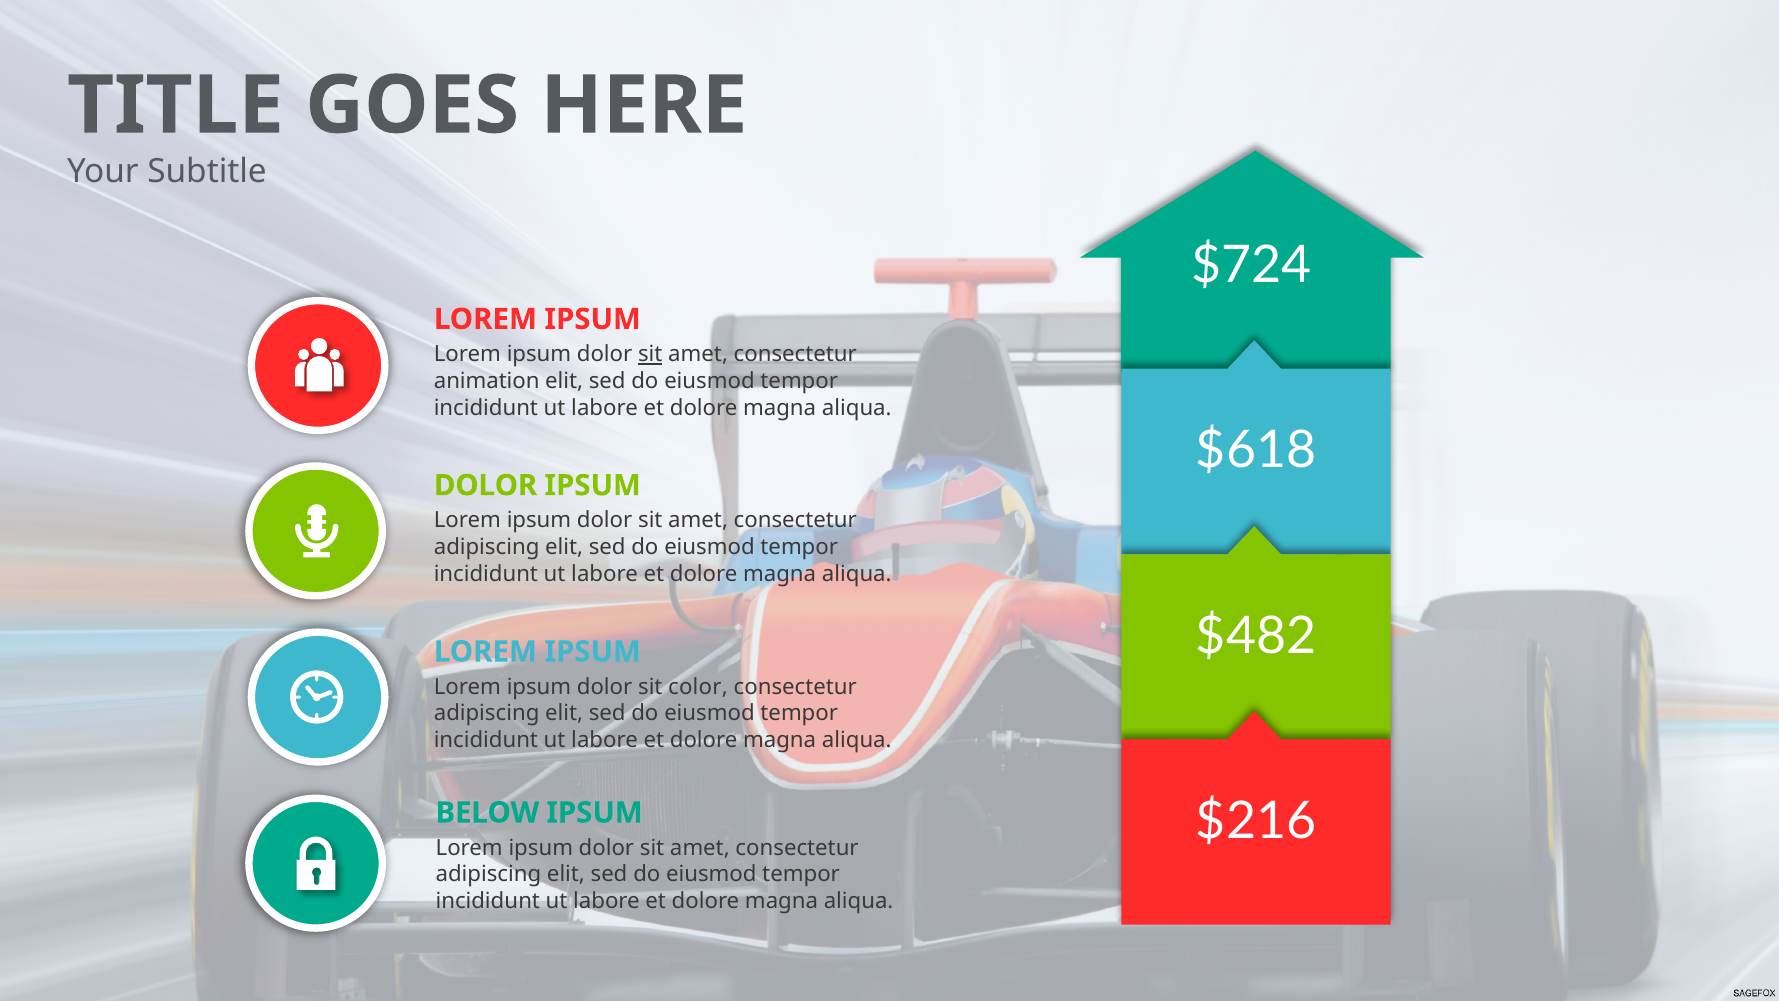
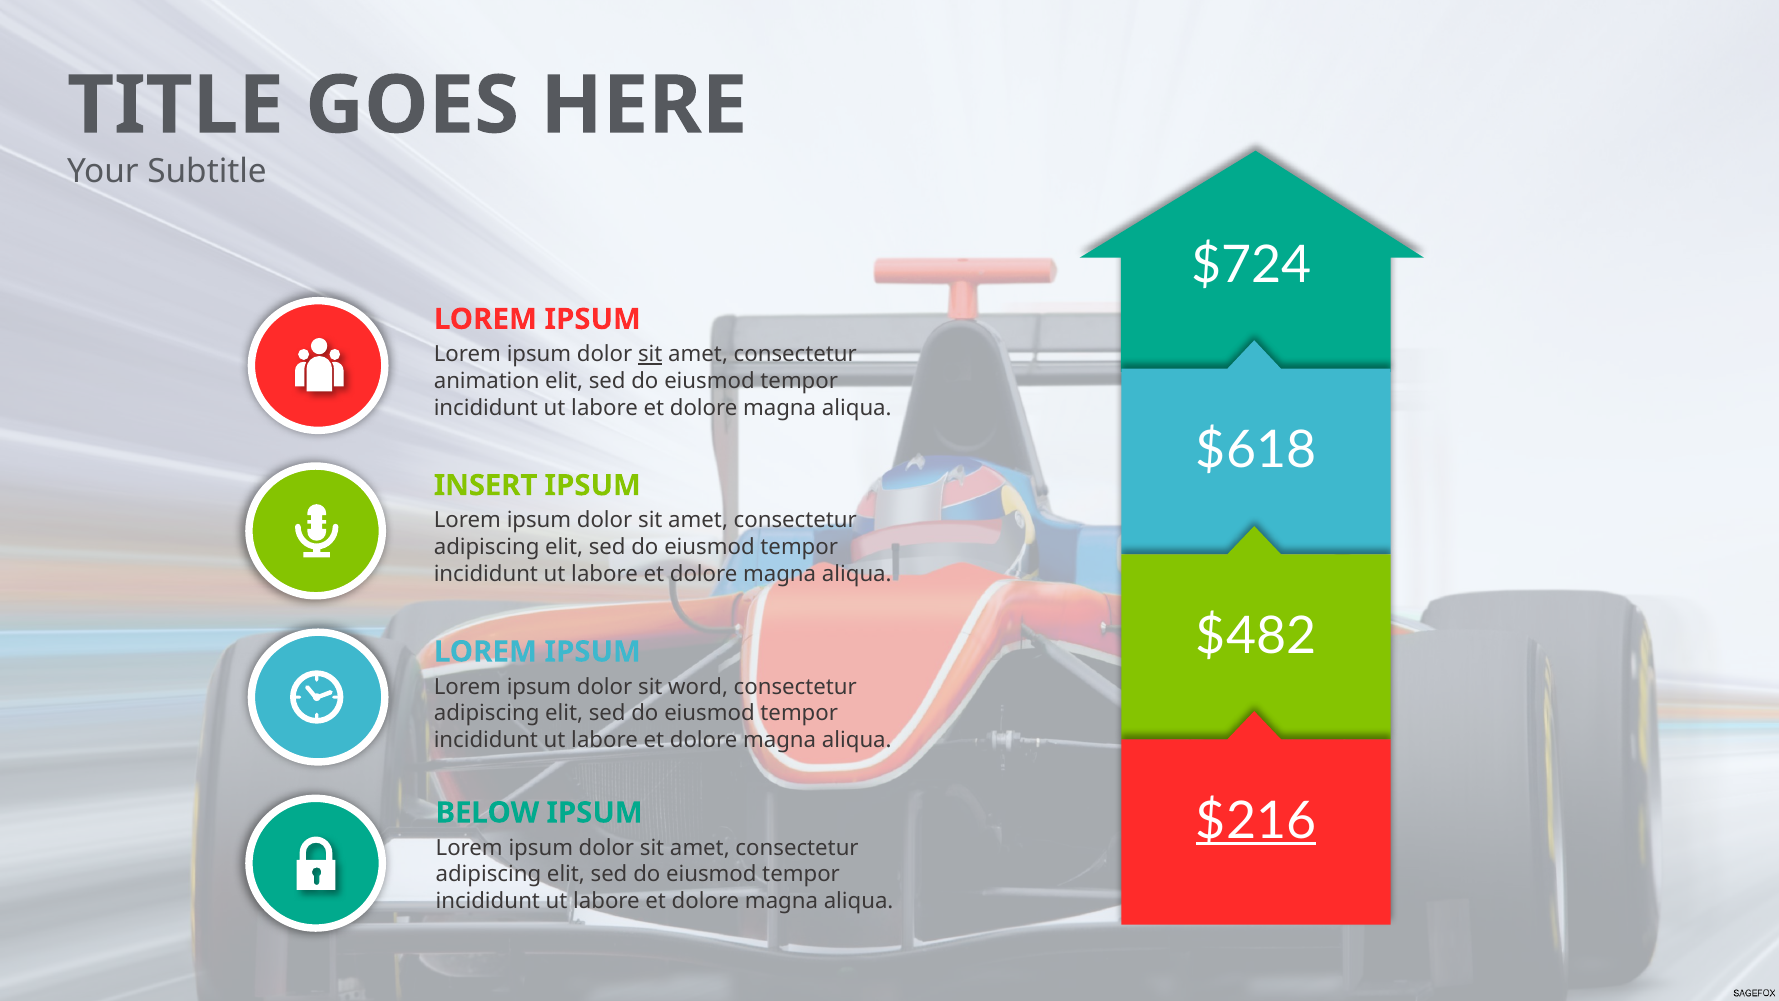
DOLOR at (486, 485): DOLOR -> INSERT
color: color -> word
$216 underline: none -> present
